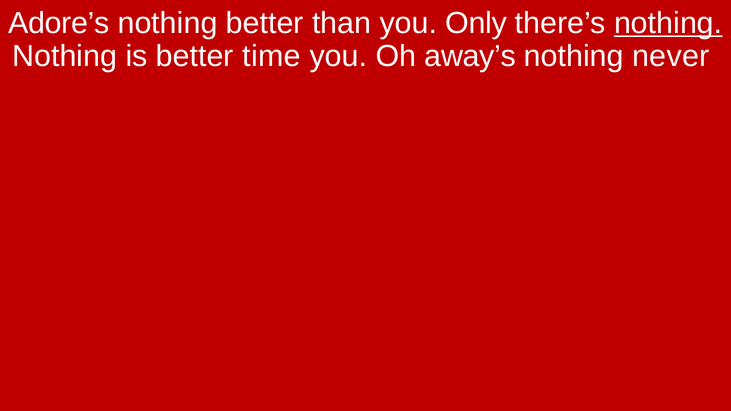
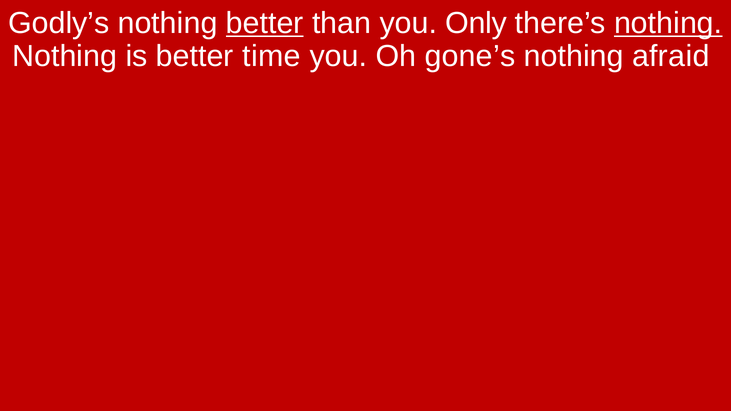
Adore’s: Adore’s -> Godly’s
better at (265, 23) underline: none -> present
away’s: away’s -> gone’s
never: never -> afraid
